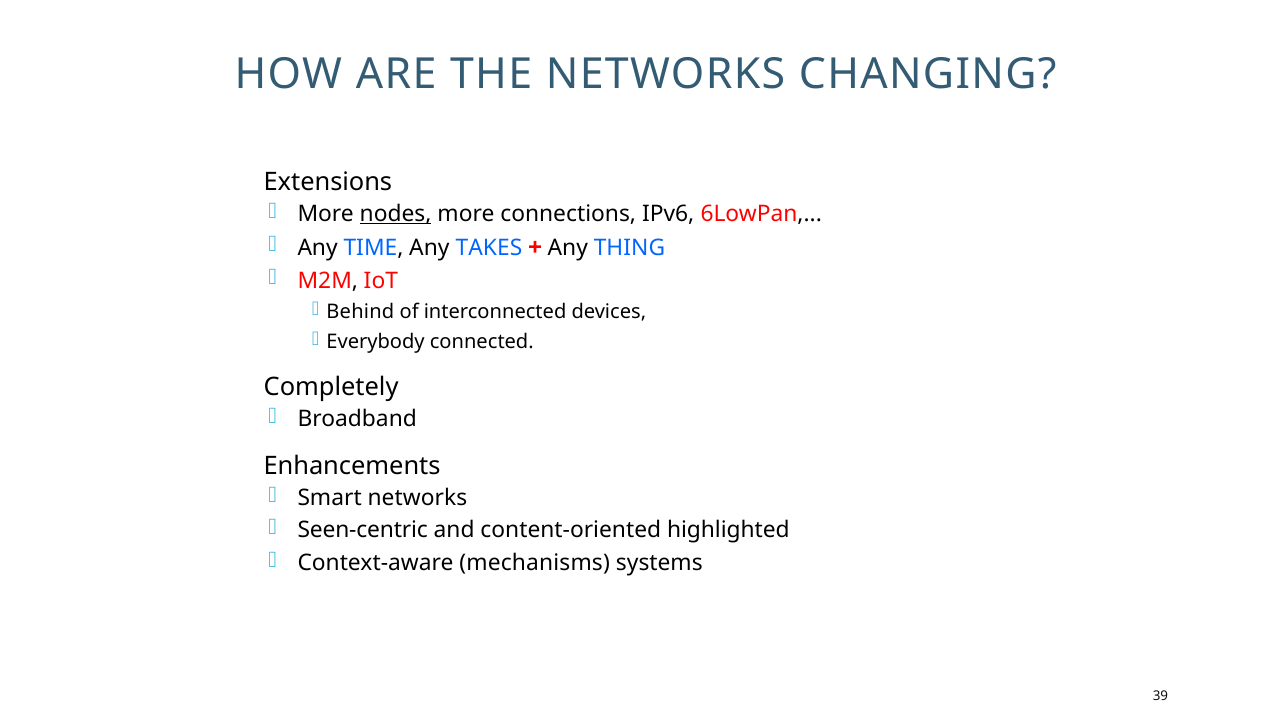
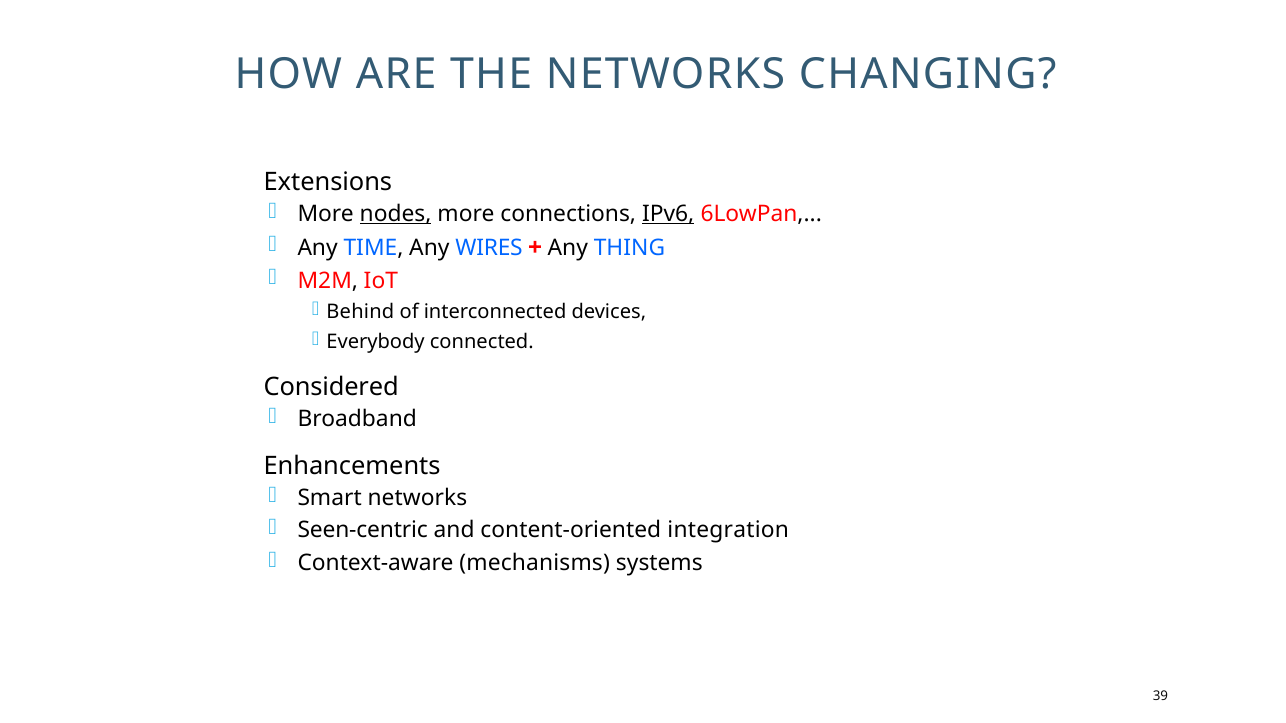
IPv6 underline: none -> present
TAKES: TAKES -> WIRES
Completely: Completely -> Considered
highlighted: highlighted -> integration
